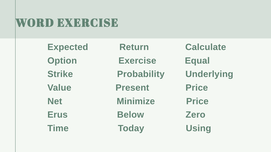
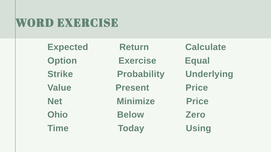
Erus: Erus -> Ohio
